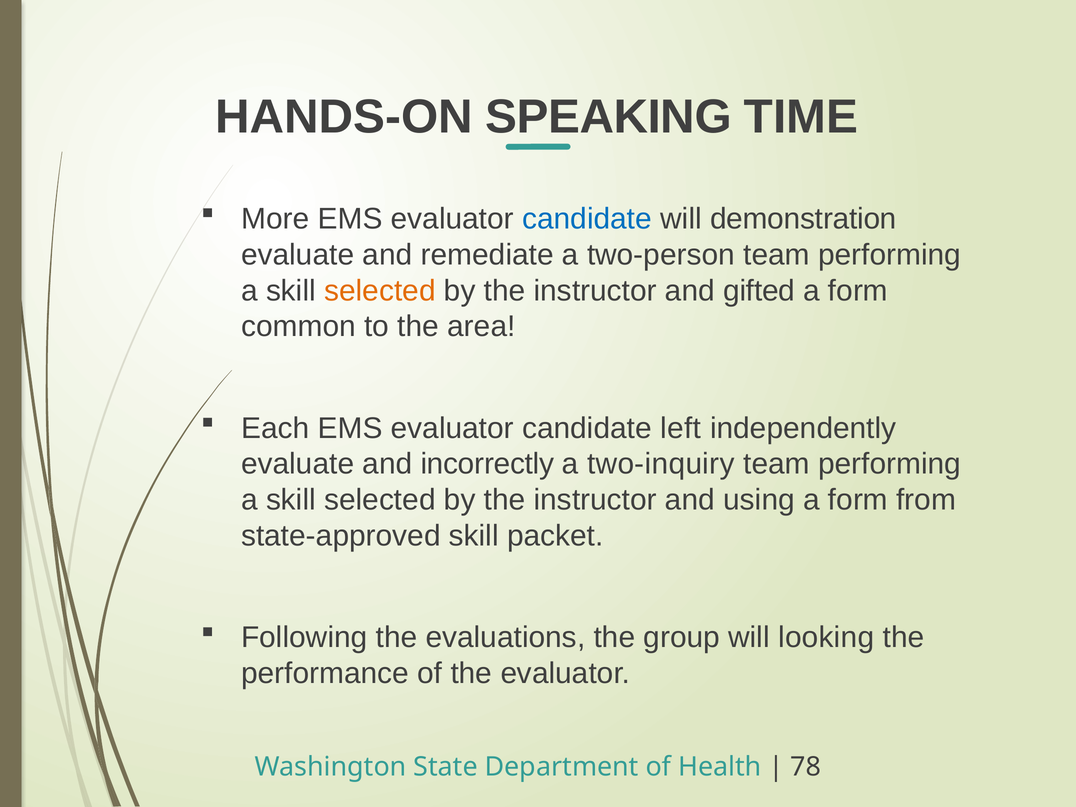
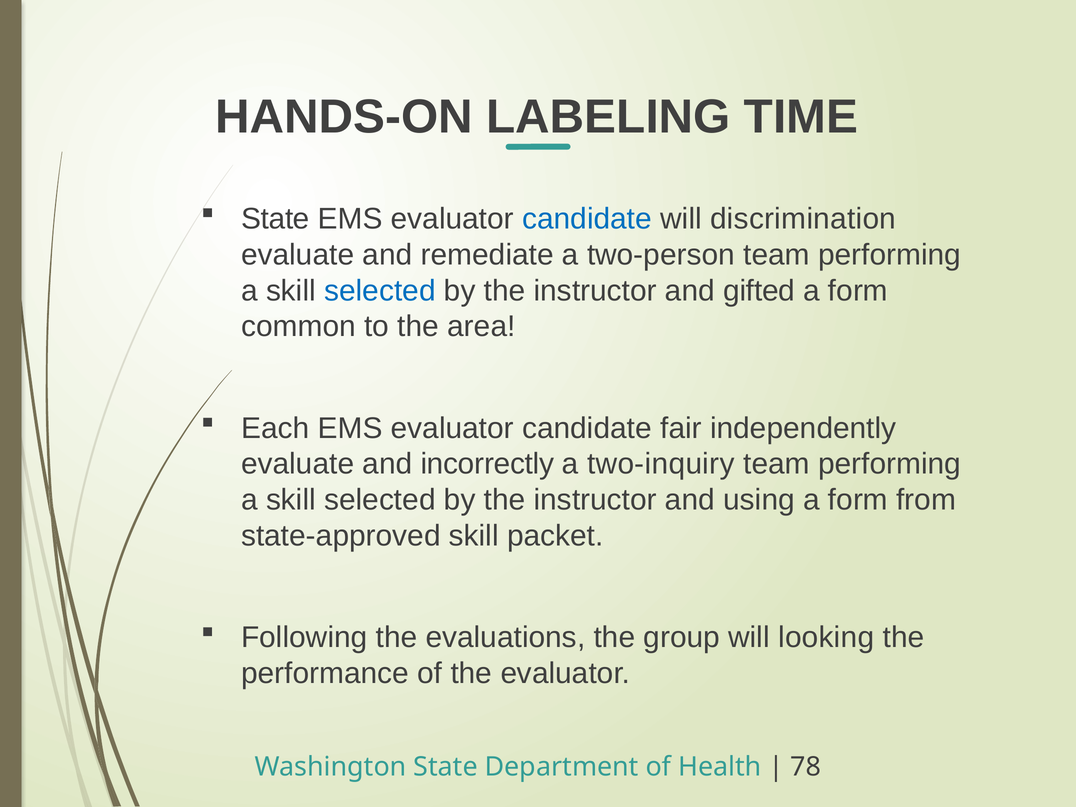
SPEAKING: SPEAKING -> LABELING
More at (275, 219): More -> State
demonstration: demonstration -> discrimination
selected at (380, 291) colour: orange -> blue
left: left -> fair
